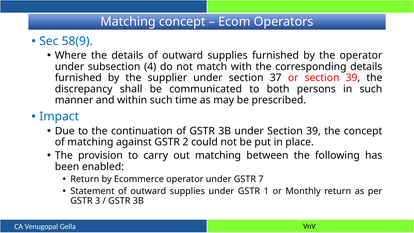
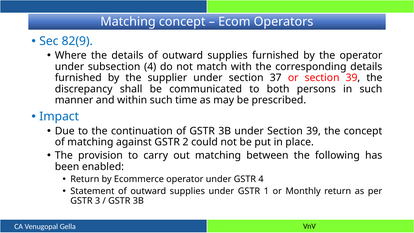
58(9: 58(9 -> 82(9
GSTR 7: 7 -> 4
